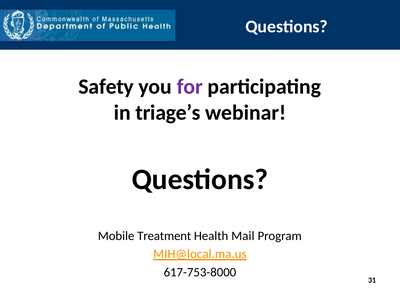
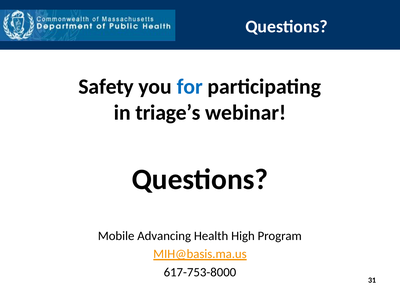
for colour: purple -> blue
Treatment: Treatment -> Advancing
Mail: Mail -> High
MIH@local.ma.us: MIH@local.ma.us -> MIH@basis.ma.us
